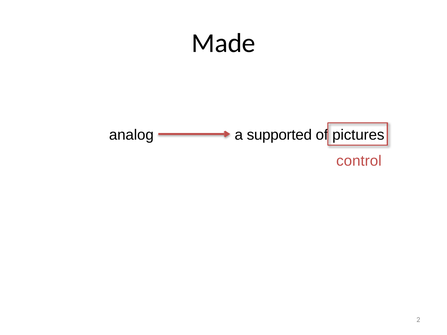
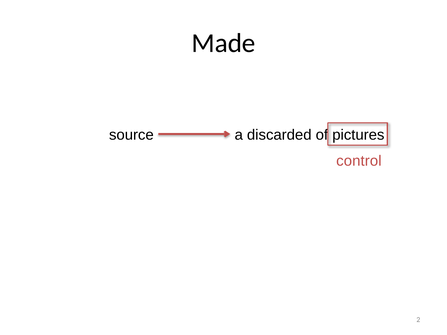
analog: analog -> source
supported: supported -> discarded
